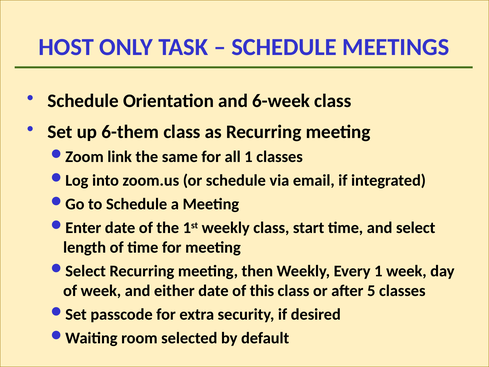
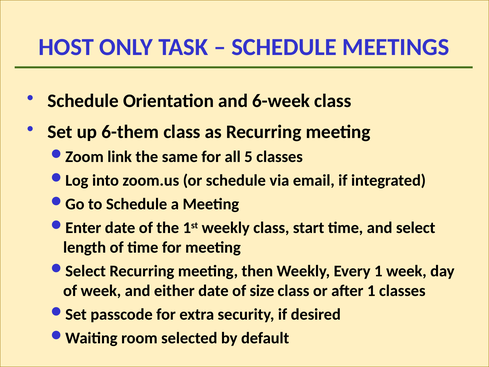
all 1: 1 -> 5
this: this -> size
after 5: 5 -> 1
